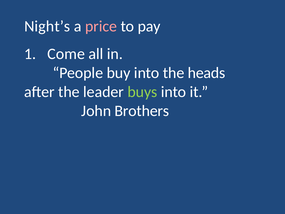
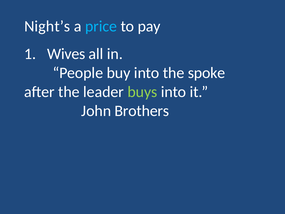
price colour: pink -> light blue
Come: Come -> Wives
heads: heads -> spoke
